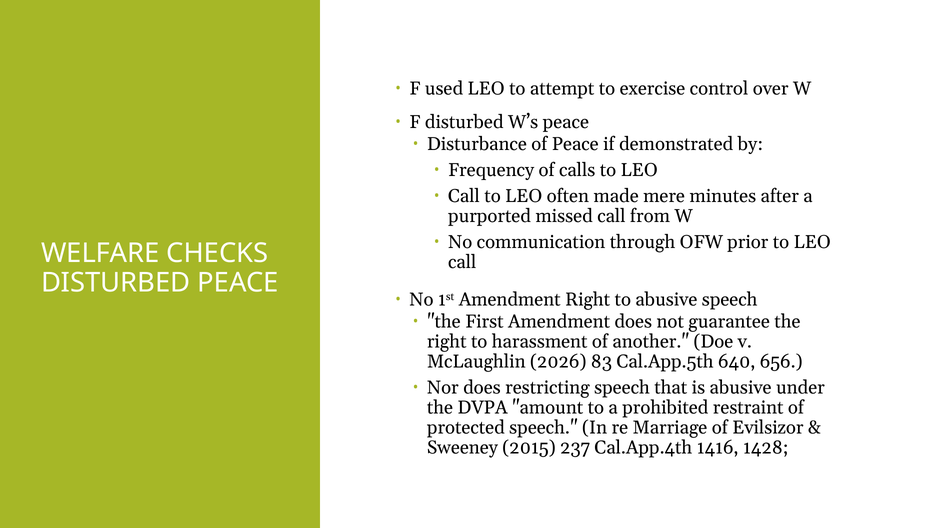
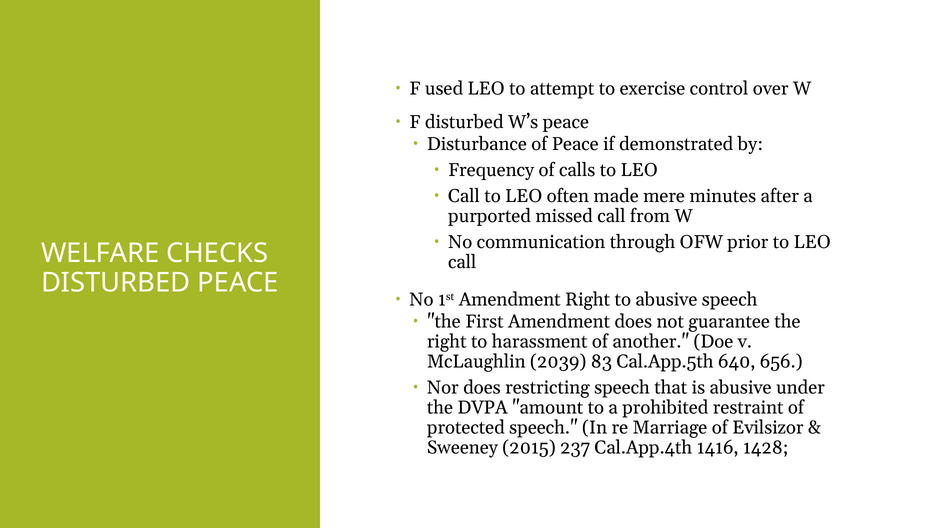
2026: 2026 -> 2039
